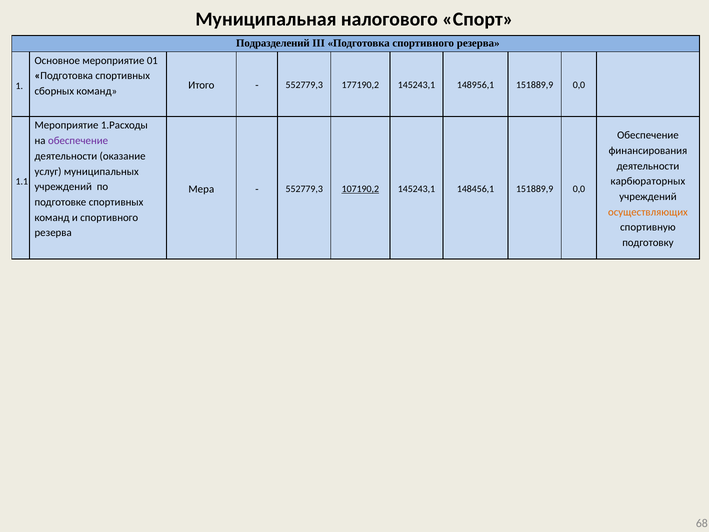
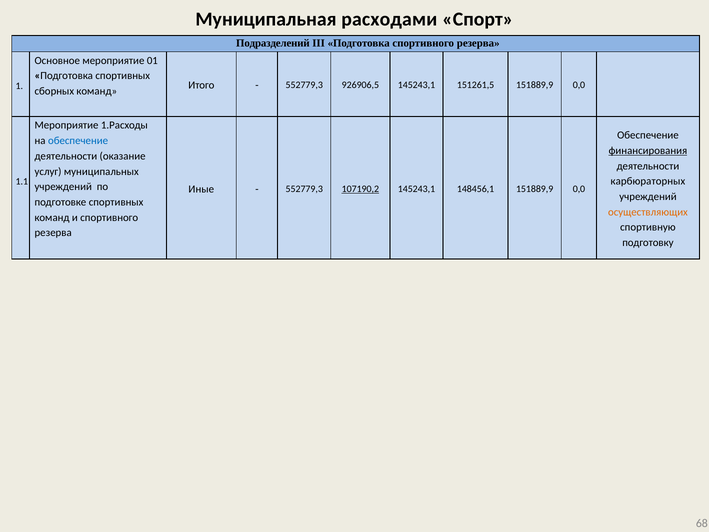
налогового: налогового -> расходами
177190,2: 177190,2 -> 926906,5
148956,1: 148956,1 -> 151261,5
обеспечение at (78, 141) colour: purple -> blue
финансирования underline: none -> present
Мера: Мера -> Иные
